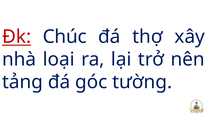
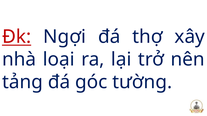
Chúc: Chúc -> Ngợi
